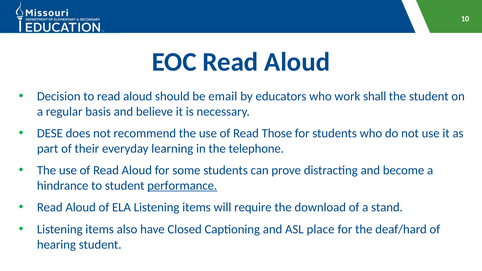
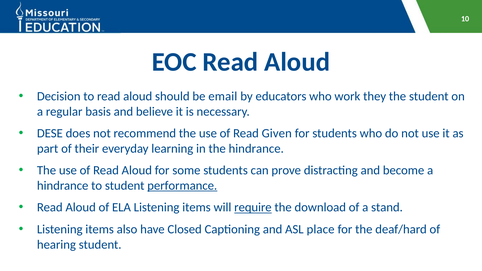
shall: shall -> they
Those: Those -> Given
the telephone: telephone -> hindrance
require underline: none -> present
